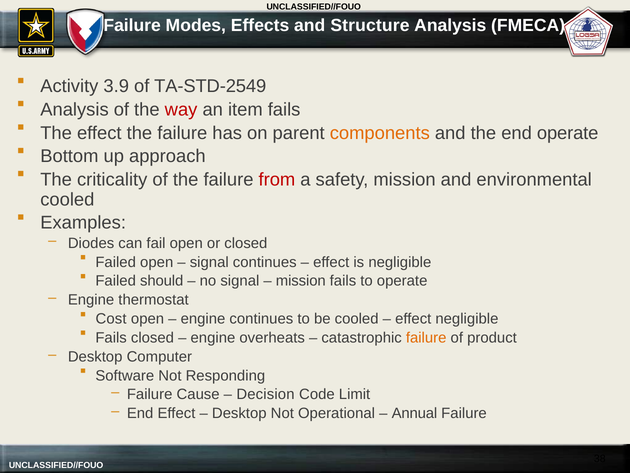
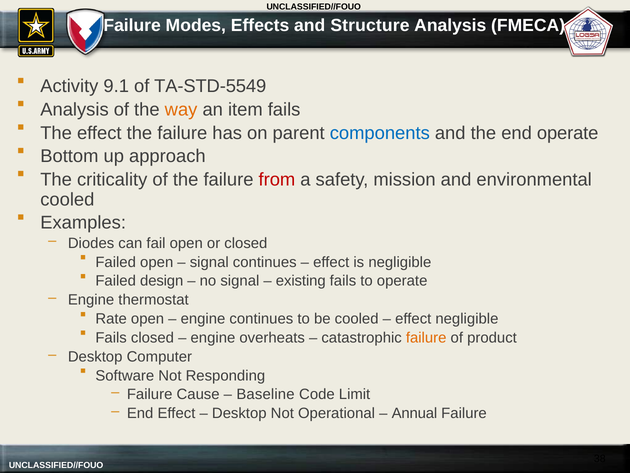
3.9: 3.9 -> 9.1
TA-STD-2549: TA-STD-2549 -> TA-STD-5549
way colour: red -> orange
components colour: orange -> blue
should: should -> design
mission at (301, 281): mission -> existing
Cost: Cost -> Rate
Decision: Decision -> Baseline
